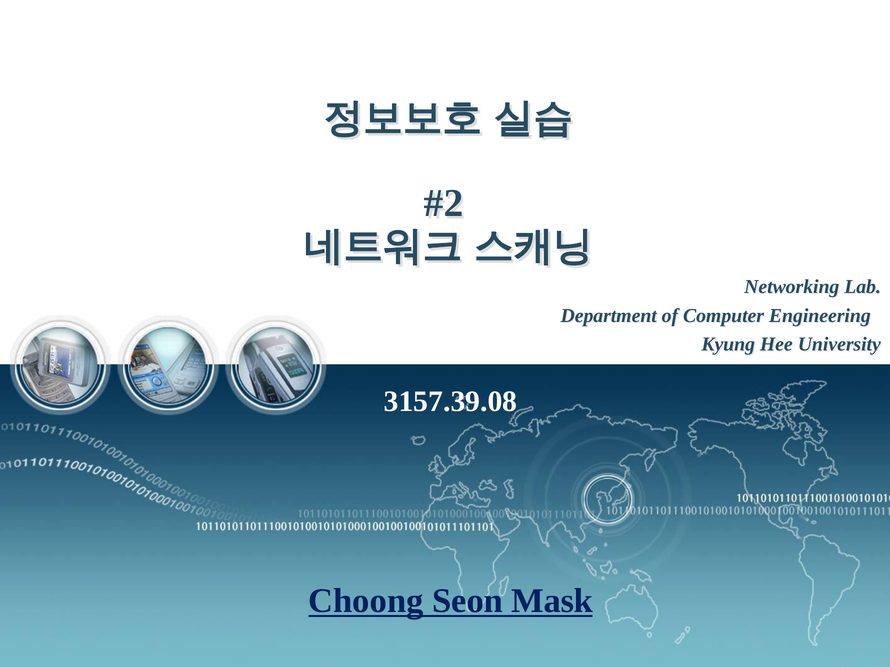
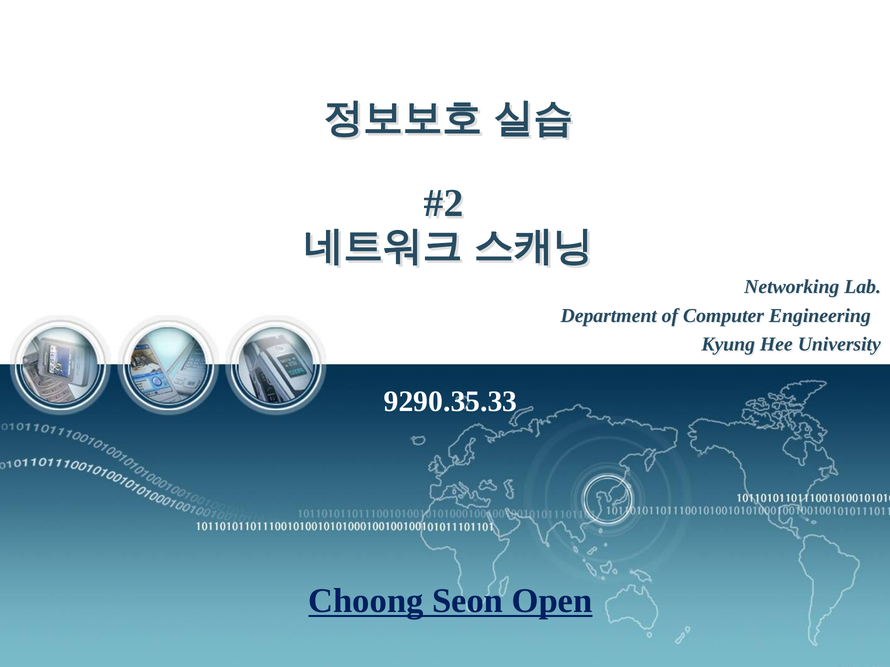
3157.39.08: 3157.39.08 -> 9290.35.33
Mask: Mask -> Open
